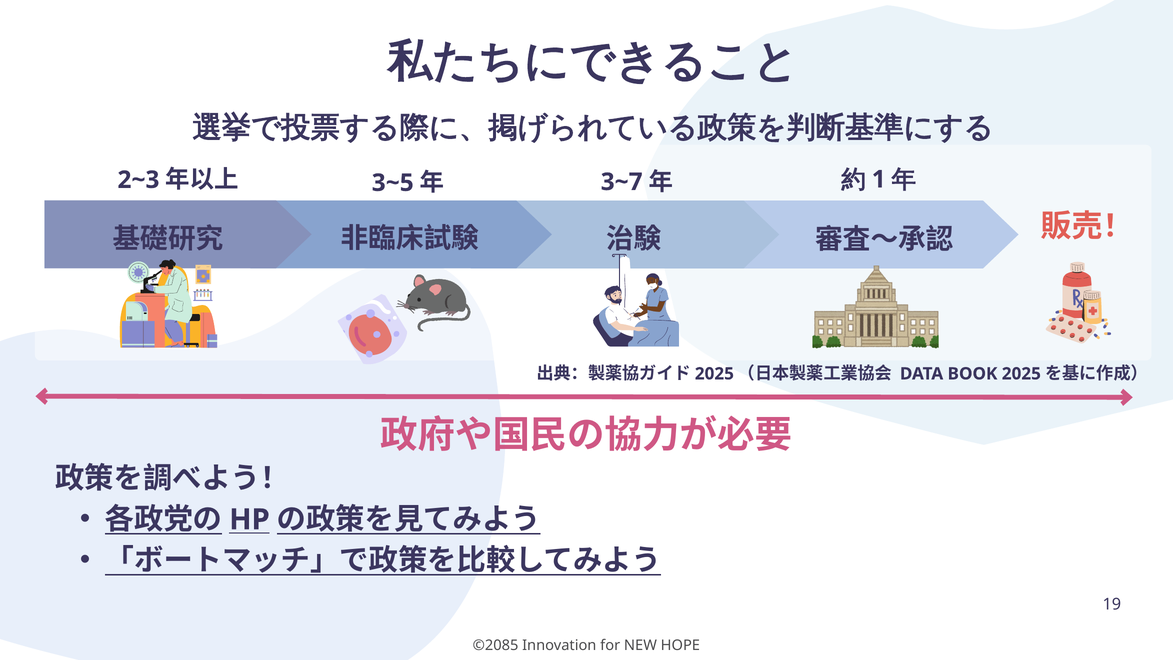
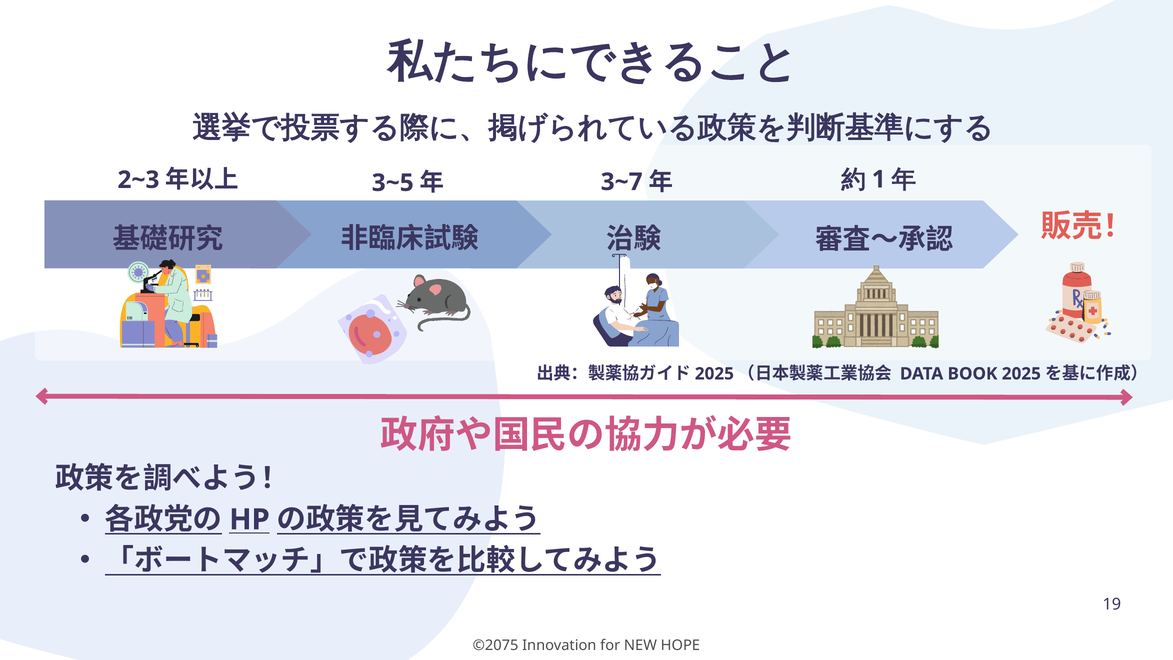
©2085: ©2085 -> ©2075
